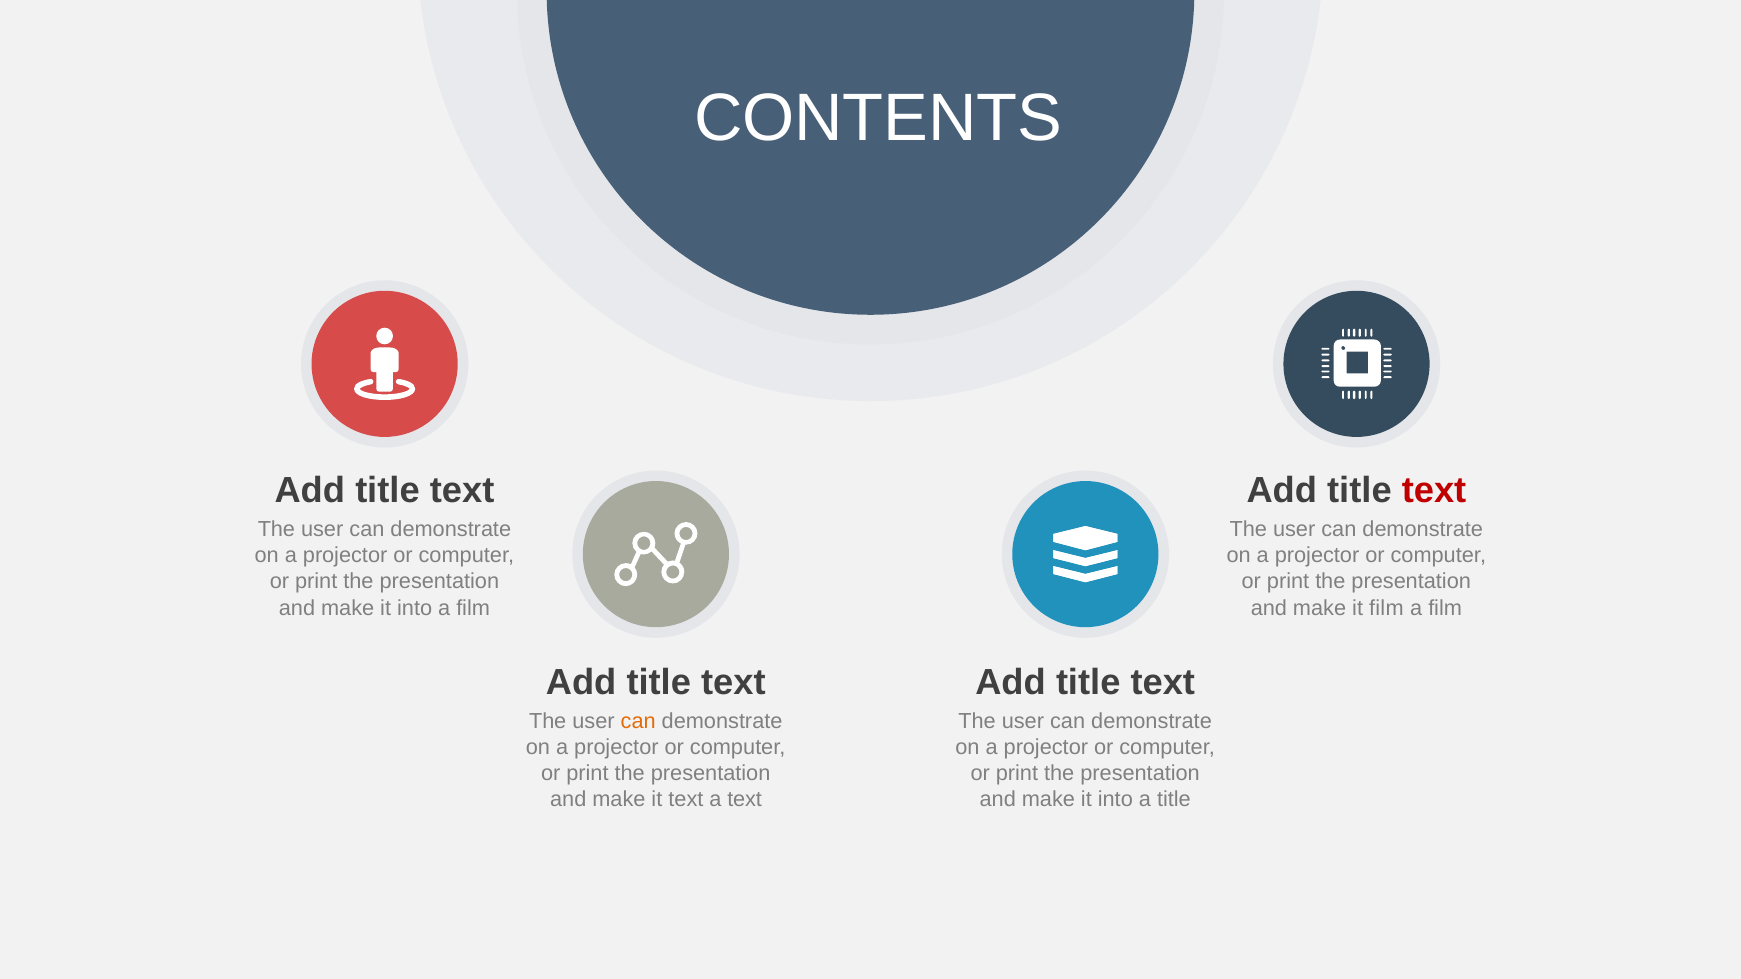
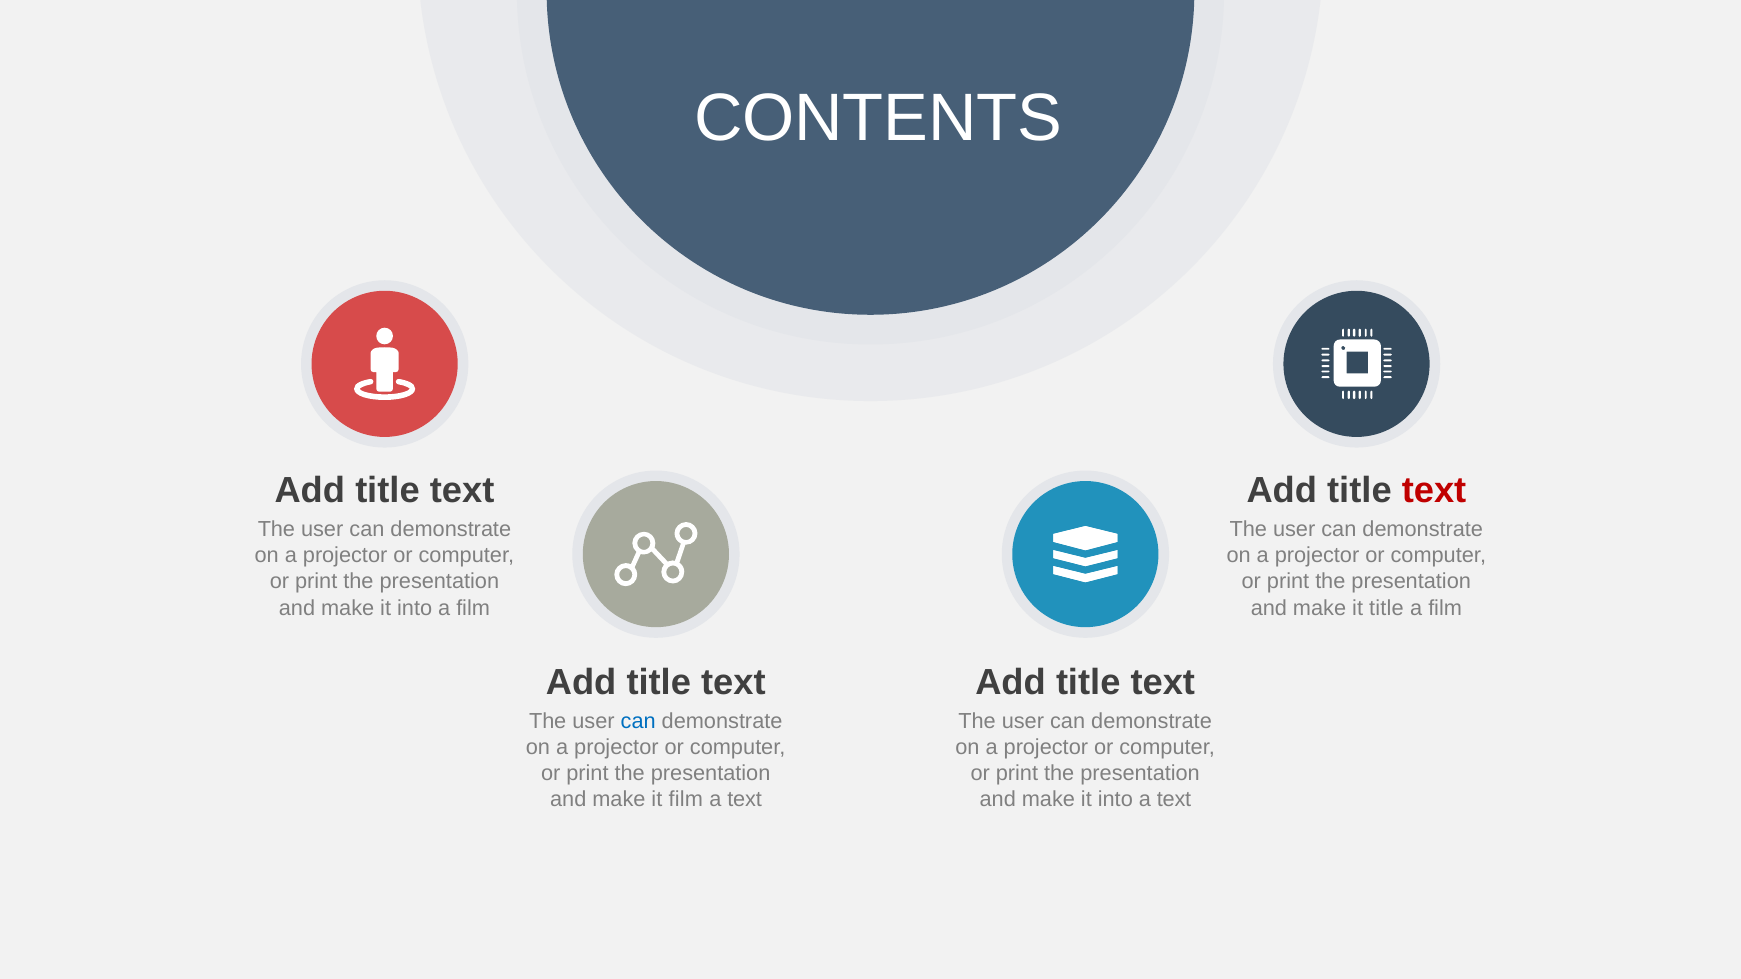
it film: film -> title
can at (638, 722) colour: orange -> blue
it text: text -> film
into a title: title -> text
